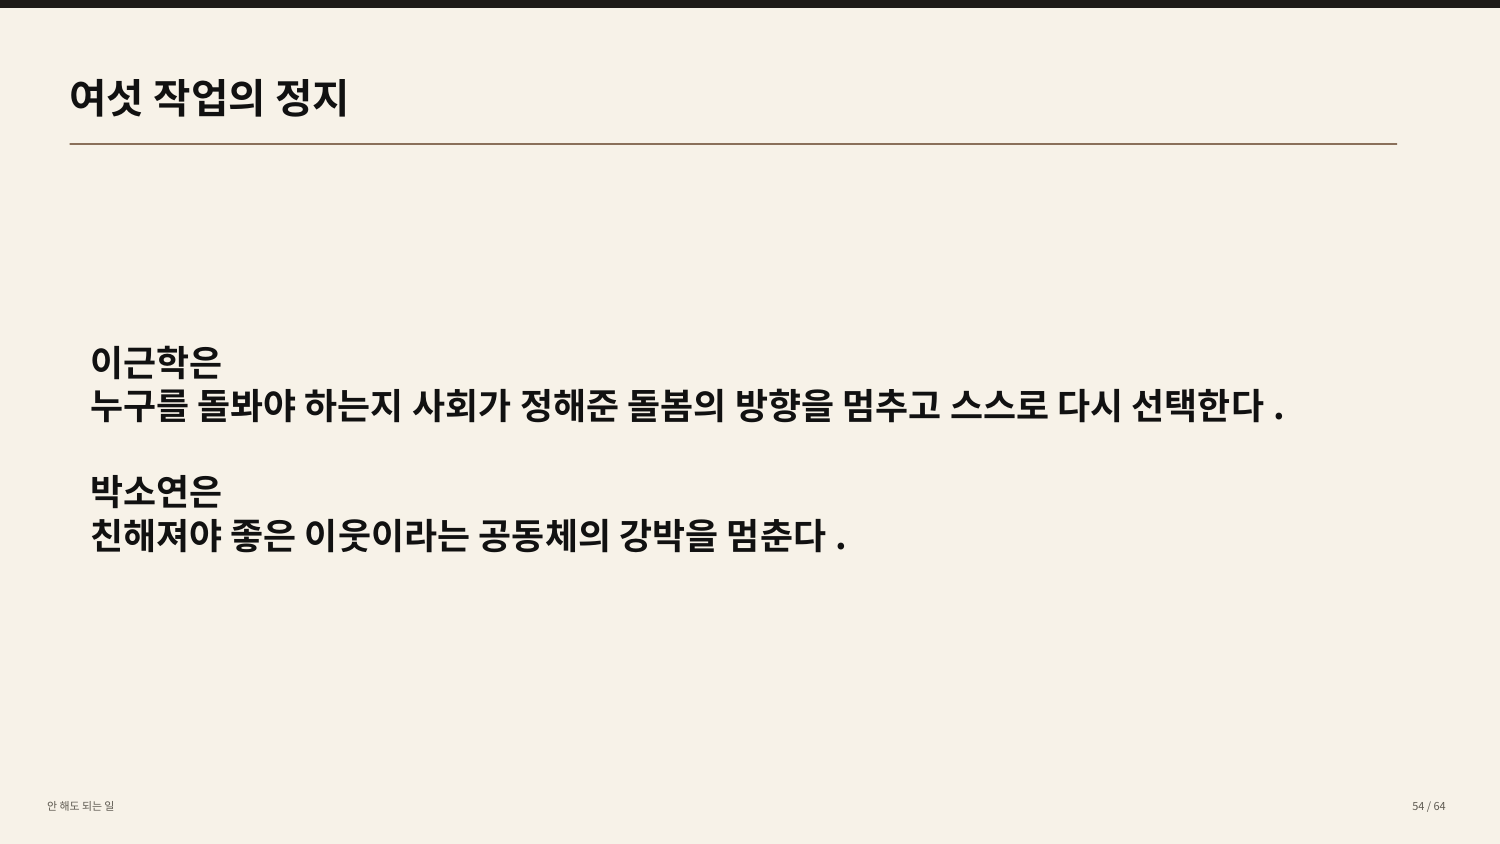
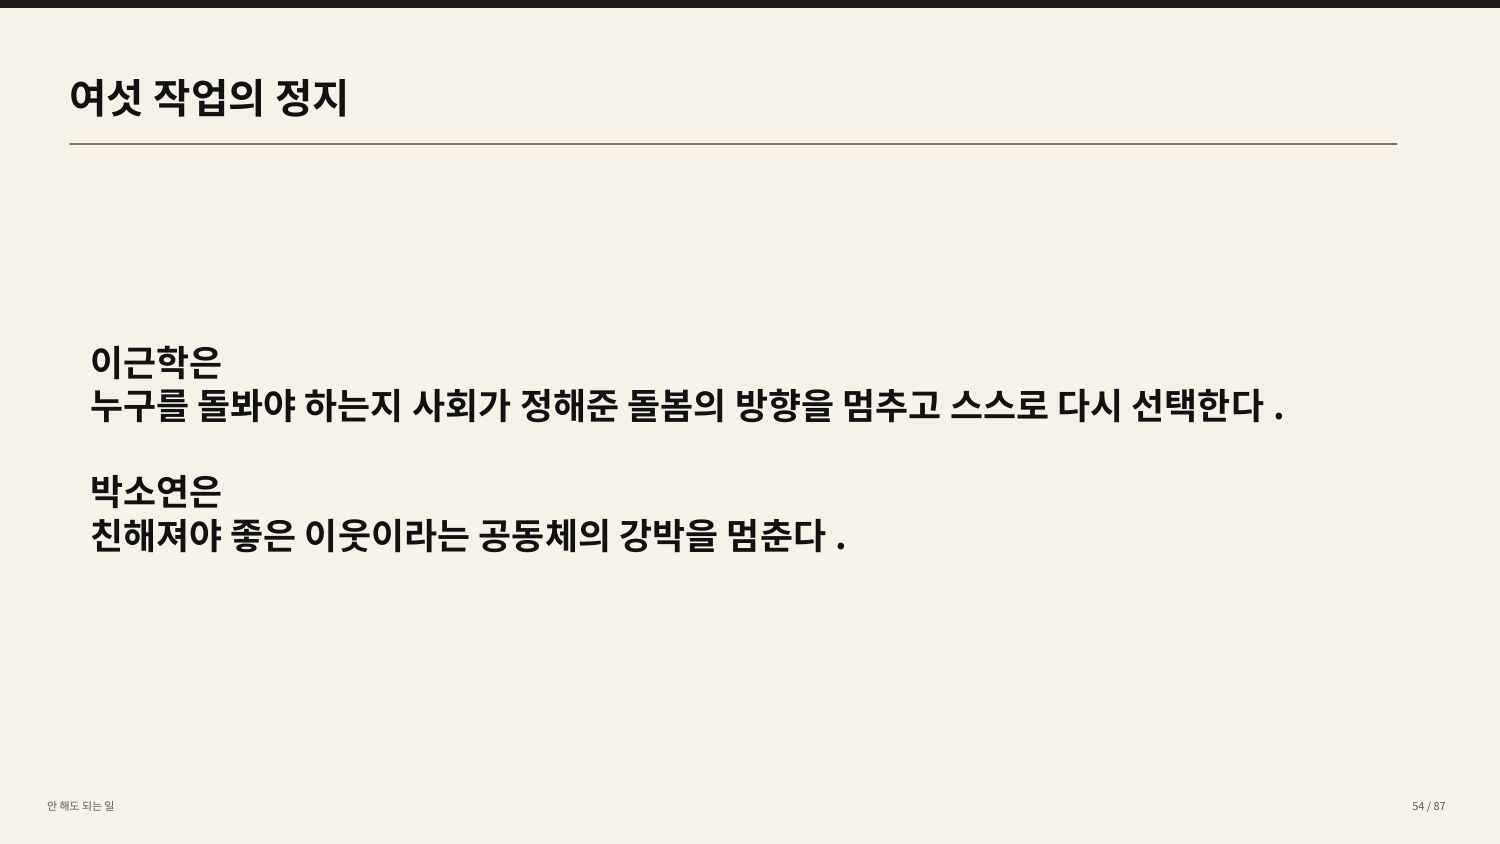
64: 64 -> 87
